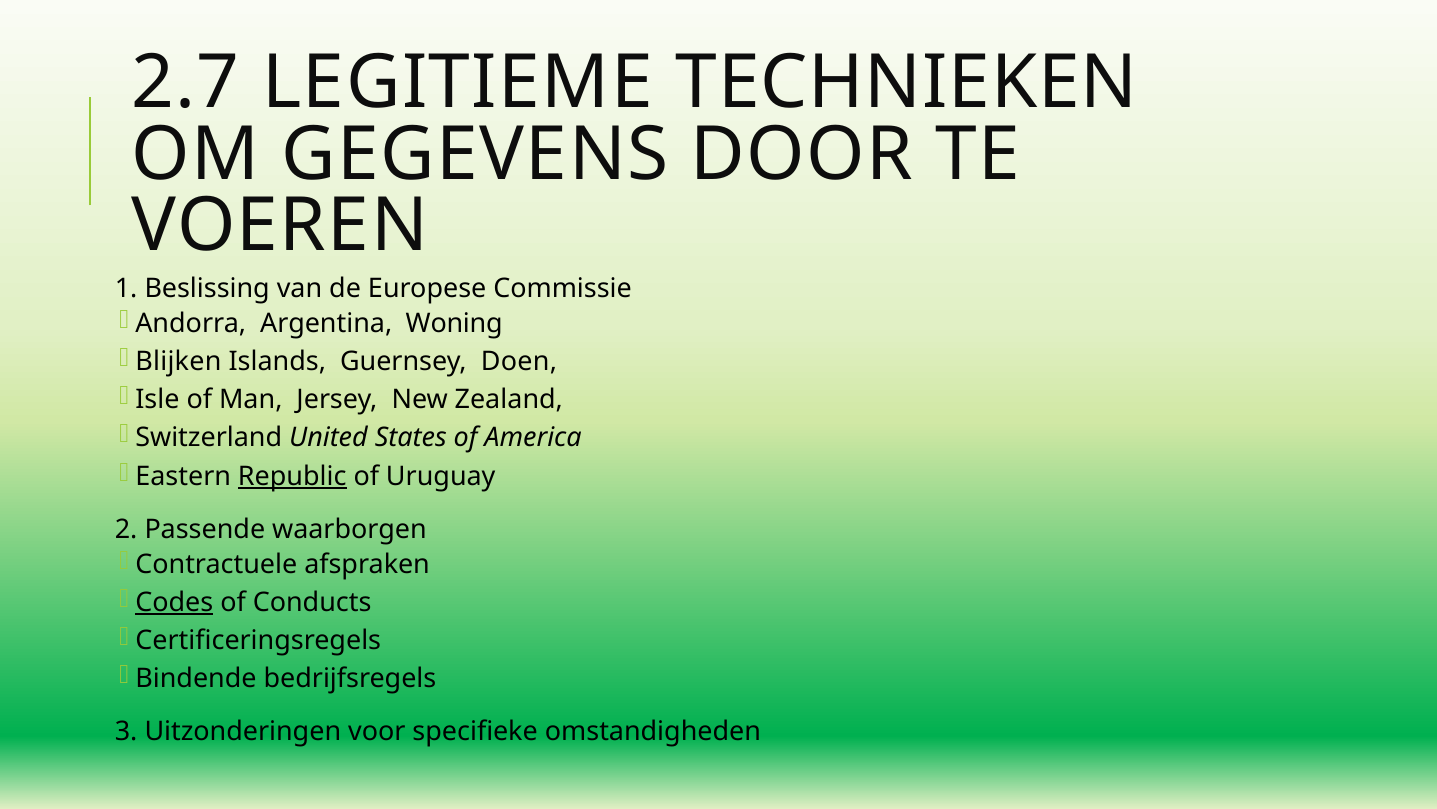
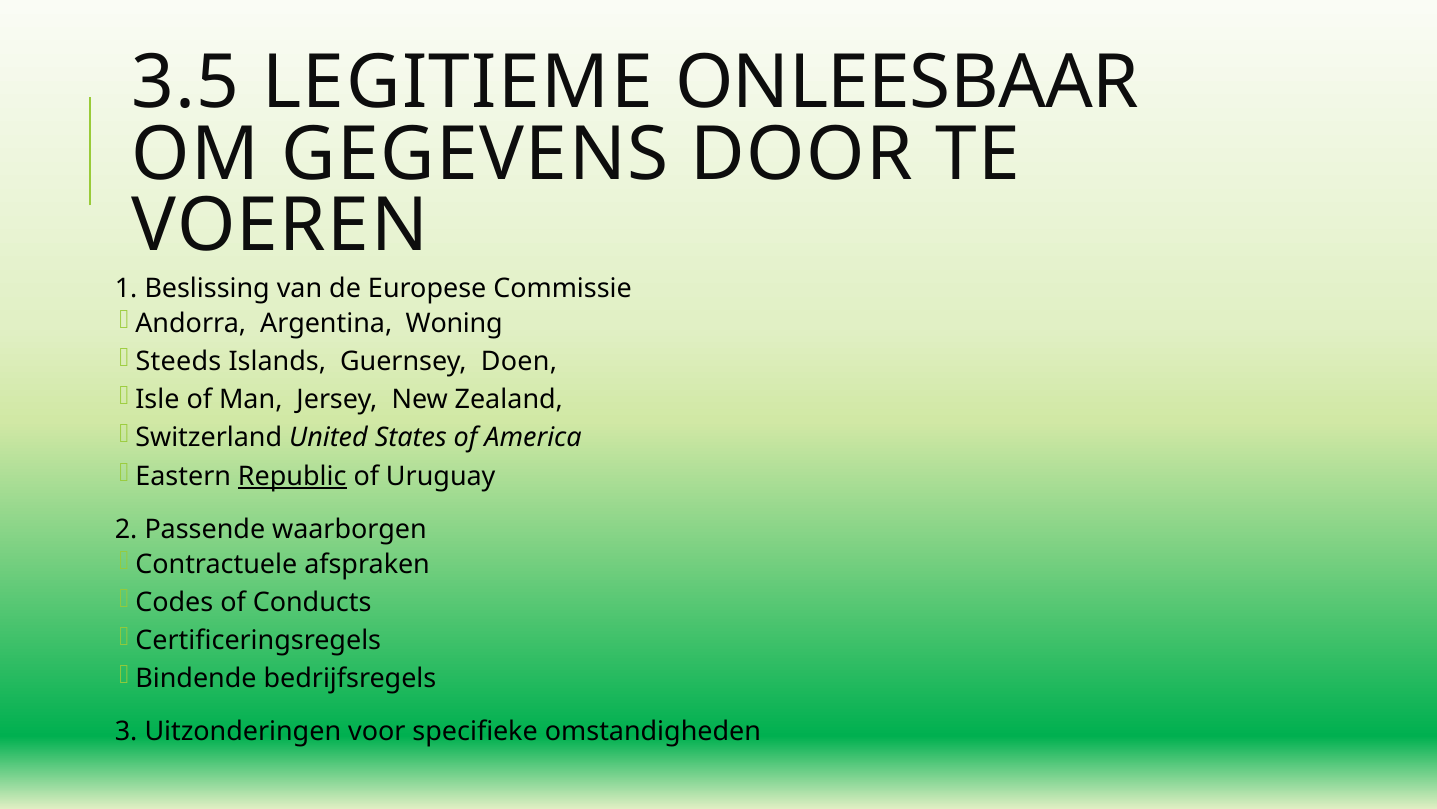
2.7: 2.7 -> 3.5
TECHNIEKEN: TECHNIEKEN -> ONLEESBAAR
Blijken: Blijken -> Steeds
Codes underline: present -> none
